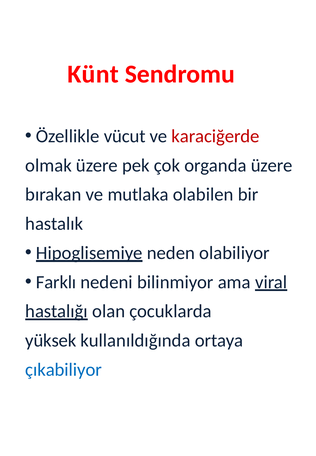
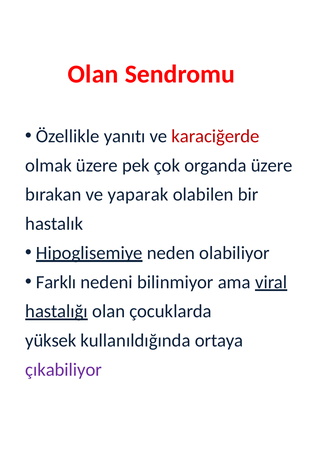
Künt at (93, 74): Künt -> Olan
vücut: vücut -> yanıtı
mutlaka: mutlaka -> yaparak
çıkabiliyor colour: blue -> purple
